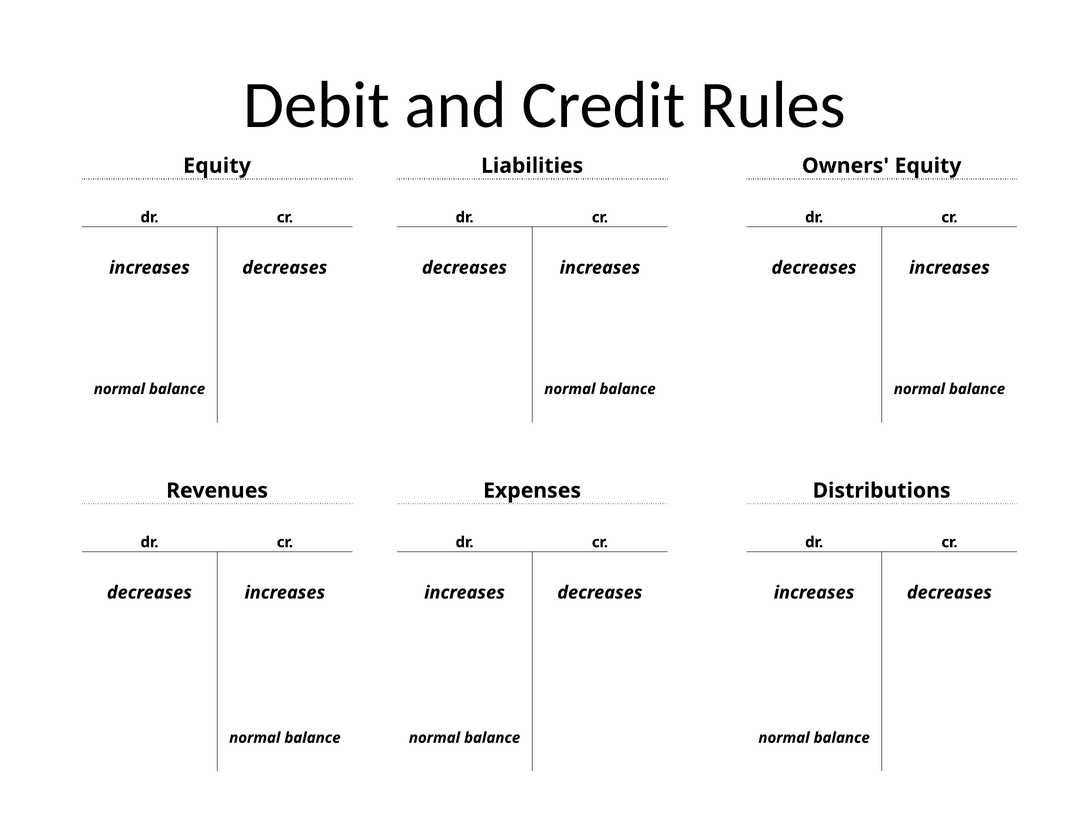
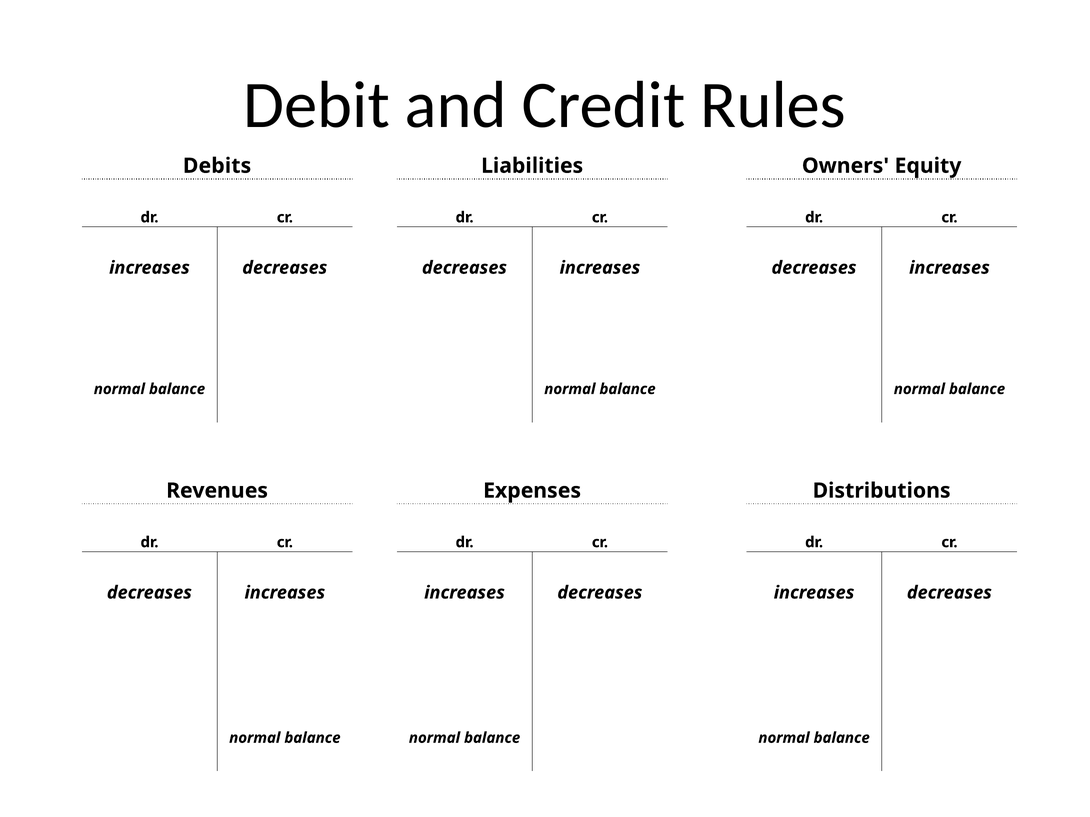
Equity at (217, 166): Equity -> Debits
